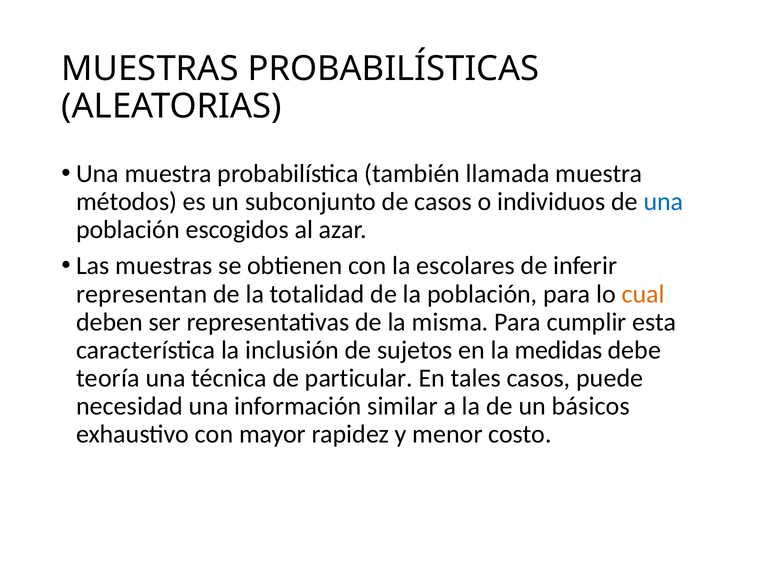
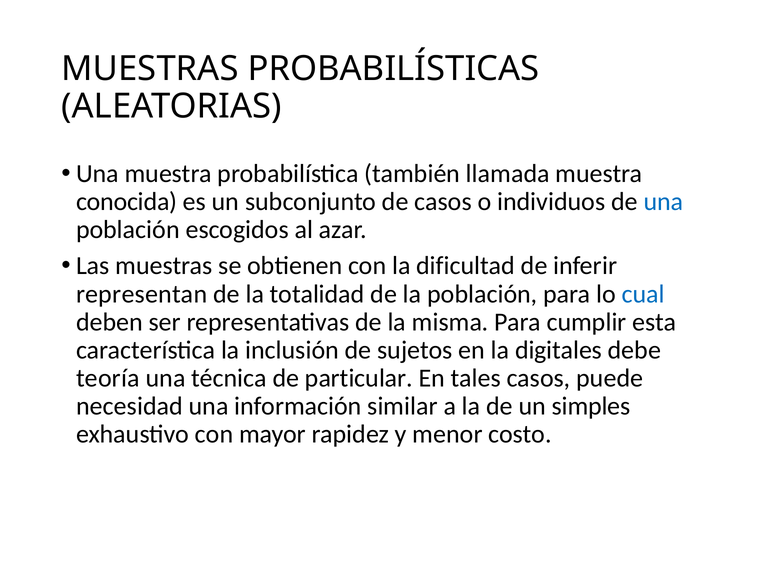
métodos: métodos -> conocida
escolares: escolares -> dificultad
cual colour: orange -> blue
medidas: medidas -> digitales
básicos: básicos -> simples
